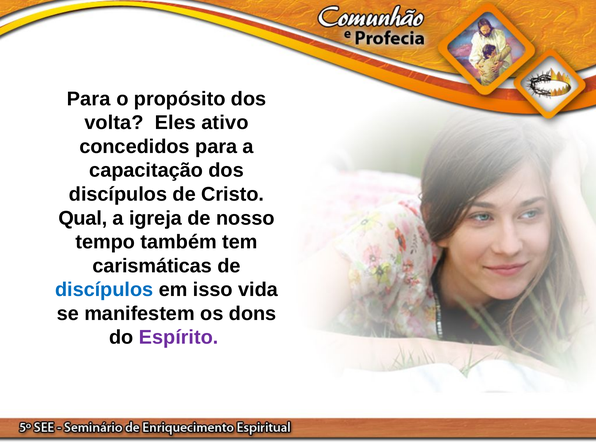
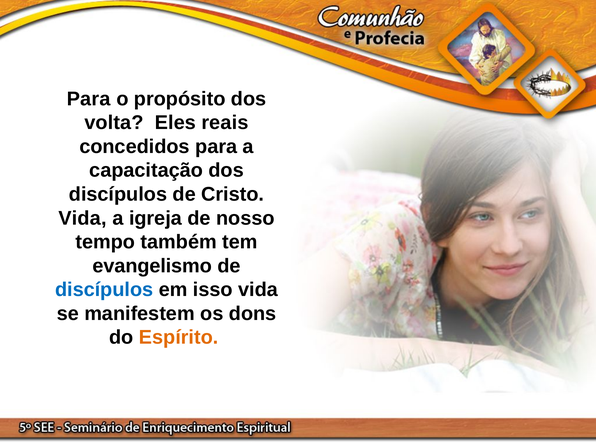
ativo: ativo -> reais
Qual at (83, 218): Qual -> Vida
carismáticas: carismáticas -> evangelismo
Espírito colour: purple -> orange
